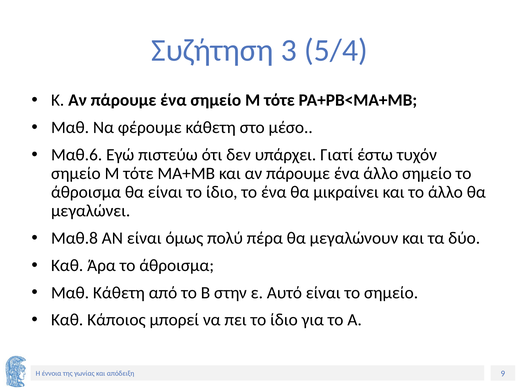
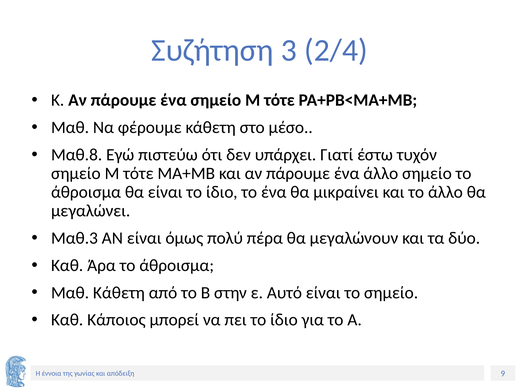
5/4: 5/4 -> 2/4
Μαθ.6: Μαθ.6 -> Μαθ.8
Μαθ.8: Μαθ.8 -> Μαθ.3
